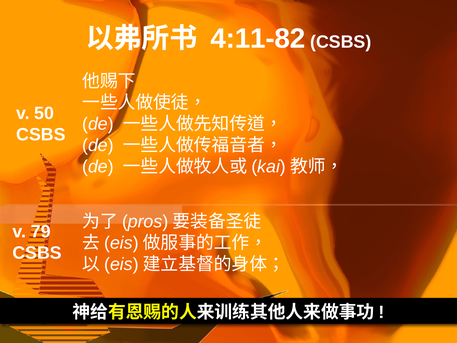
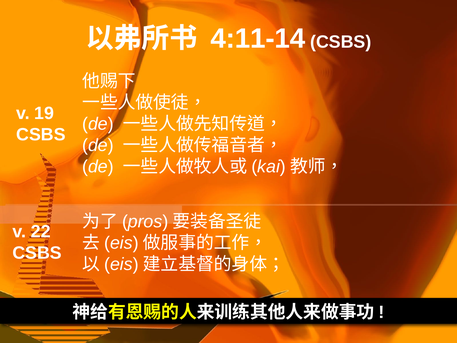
4:11-82: 4:11-82 -> 4:11-14
50: 50 -> 19
79: 79 -> 22
